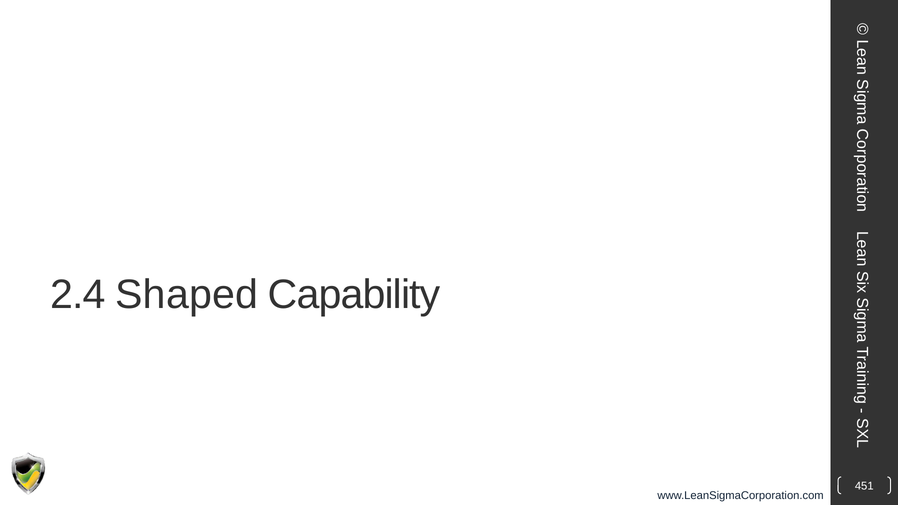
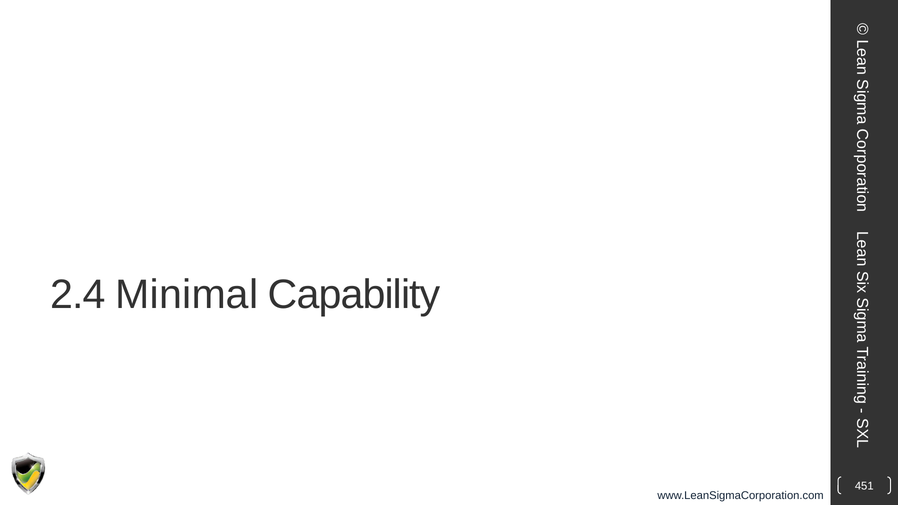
Shaped: Shaped -> Minimal
